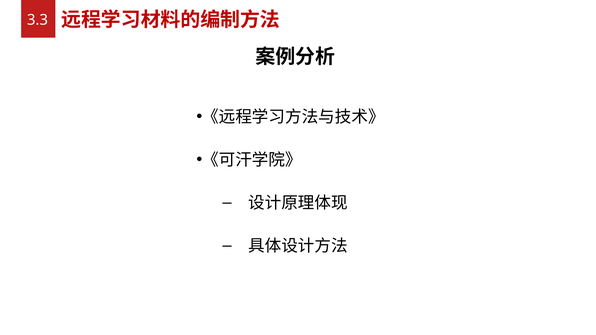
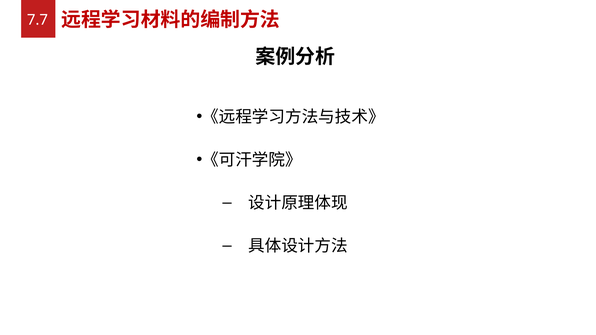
3.3: 3.3 -> 7.7
